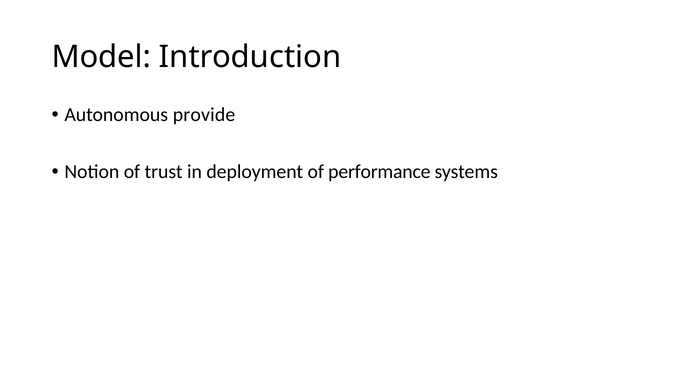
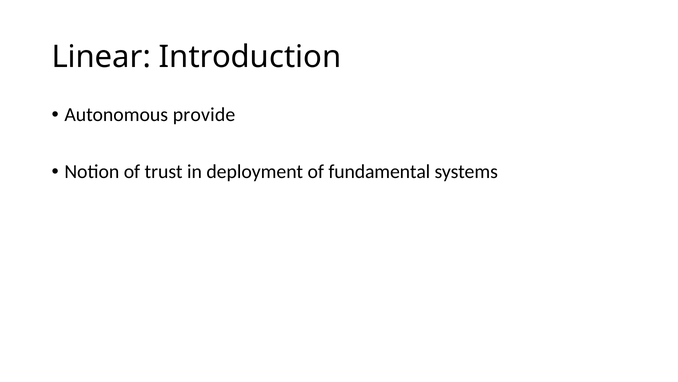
Model: Model -> Linear
performance: performance -> fundamental
